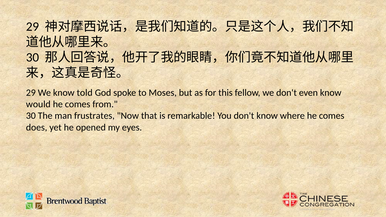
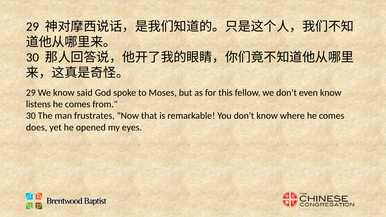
told: told -> said
would: would -> listens
